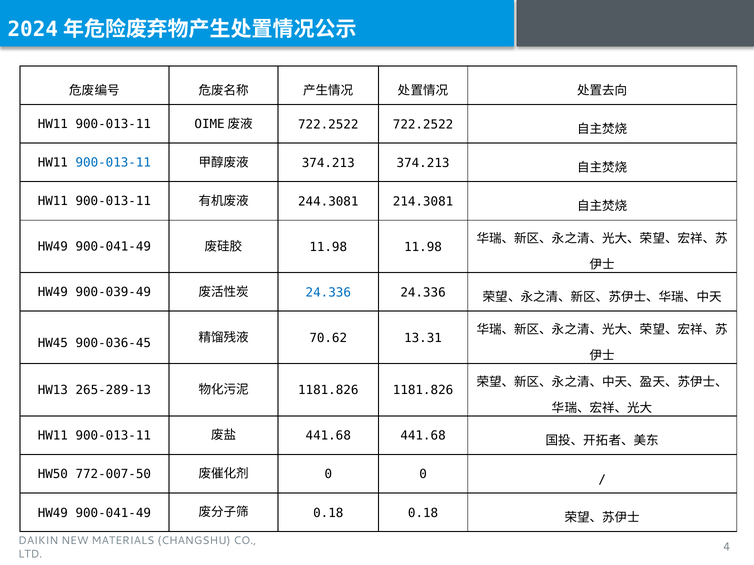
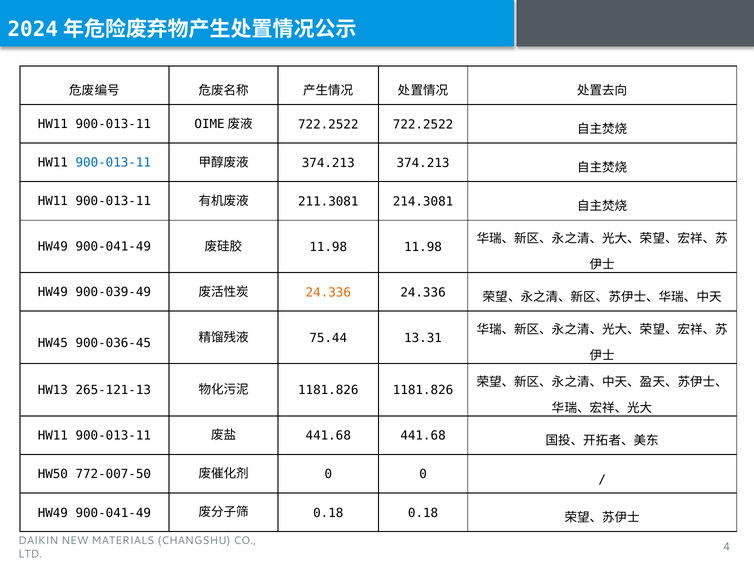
244.3081: 244.3081 -> 211.3081
24.336 at (328, 293) colour: blue -> orange
70.62: 70.62 -> 75.44
265-289-13: 265-289-13 -> 265-121-13
